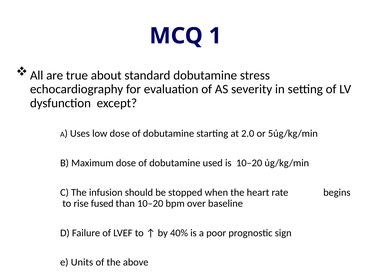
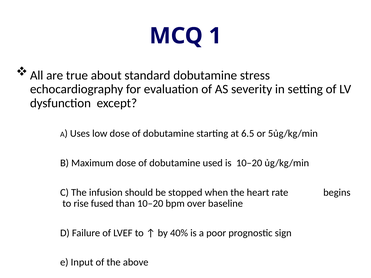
2.0: 2.0 -> 6.5
Units: Units -> Input
